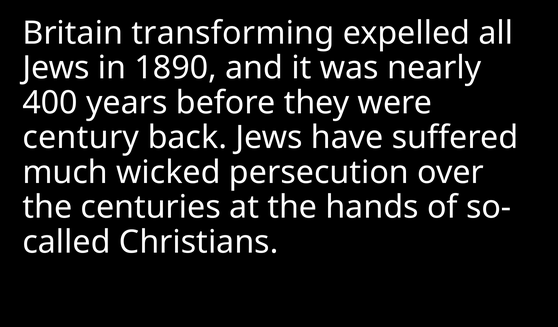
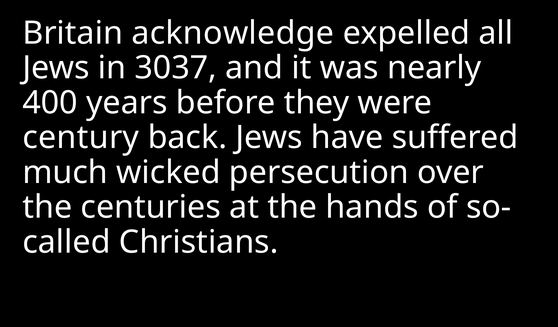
transforming: transforming -> acknowledge
1890: 1890 -> 3037
